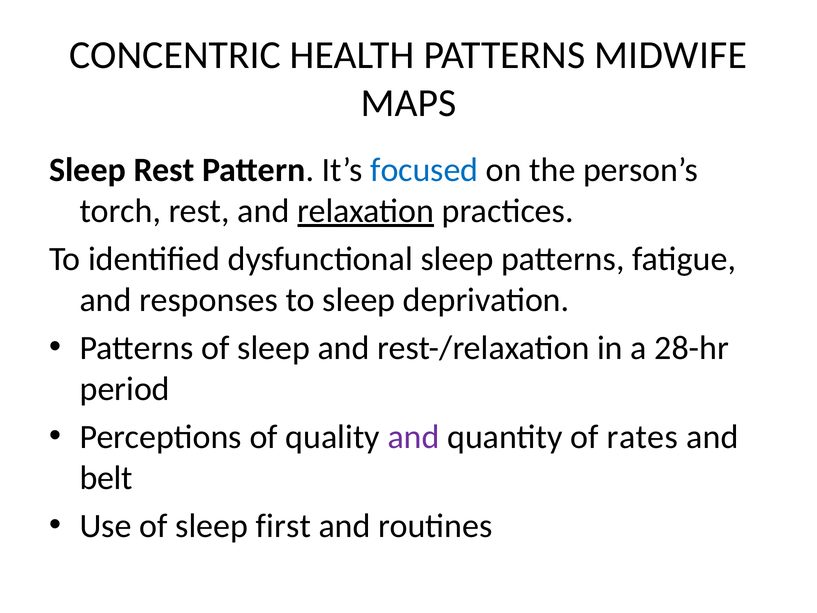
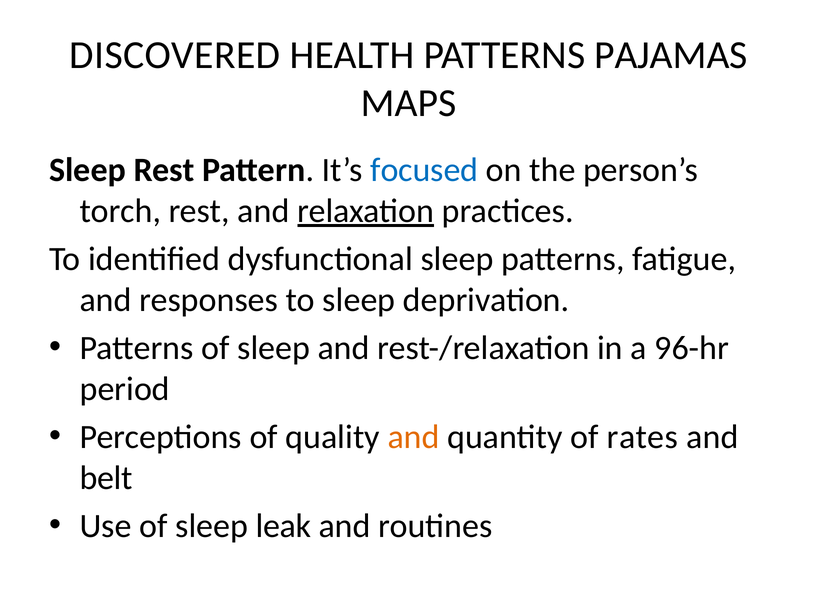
CONCENTRIC: CONCENTRIC -> DISCOVERED
MIDWIFE: MIDWIFE -> PAJAMAS
28-hr: 28-hr -> 96-hr
and at (414, 437) colour: purple -> orange
first: first -> leak
